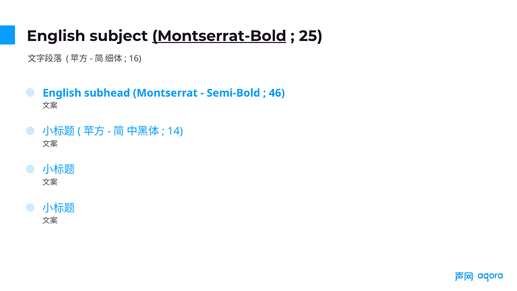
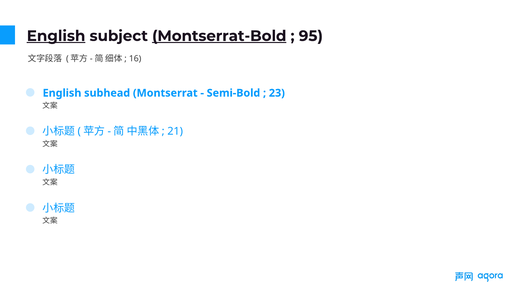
English at (56, 36) underline: none -> present
25: 25 -> 95
46: 46 -> 23
14: 14 -> 21
